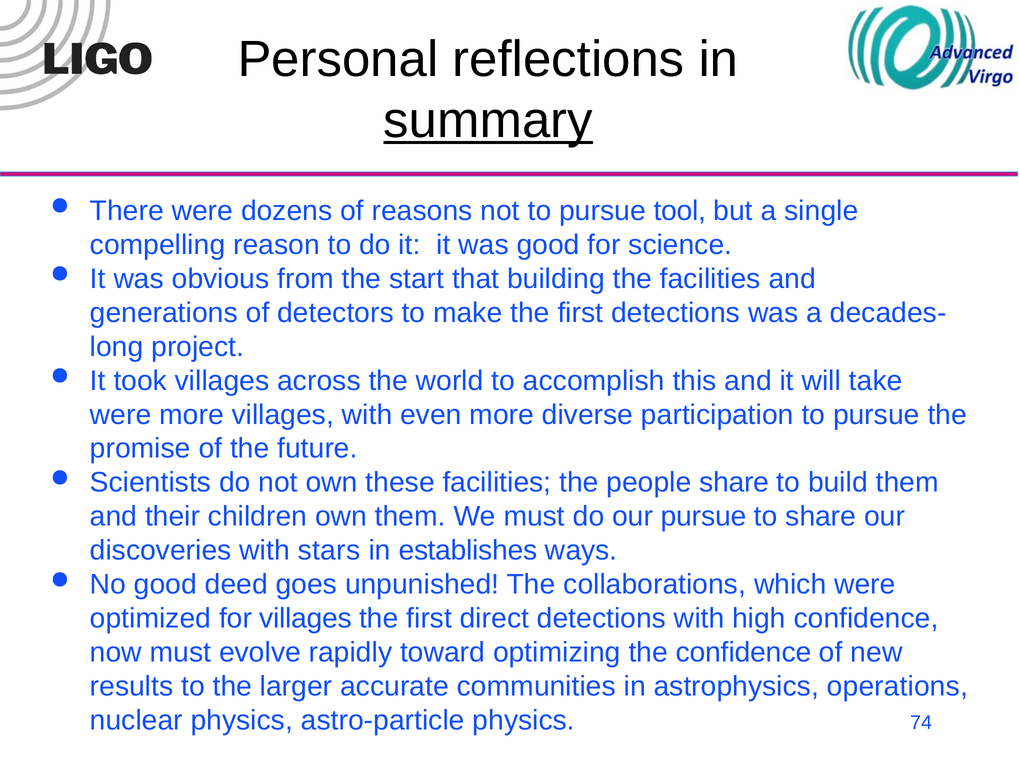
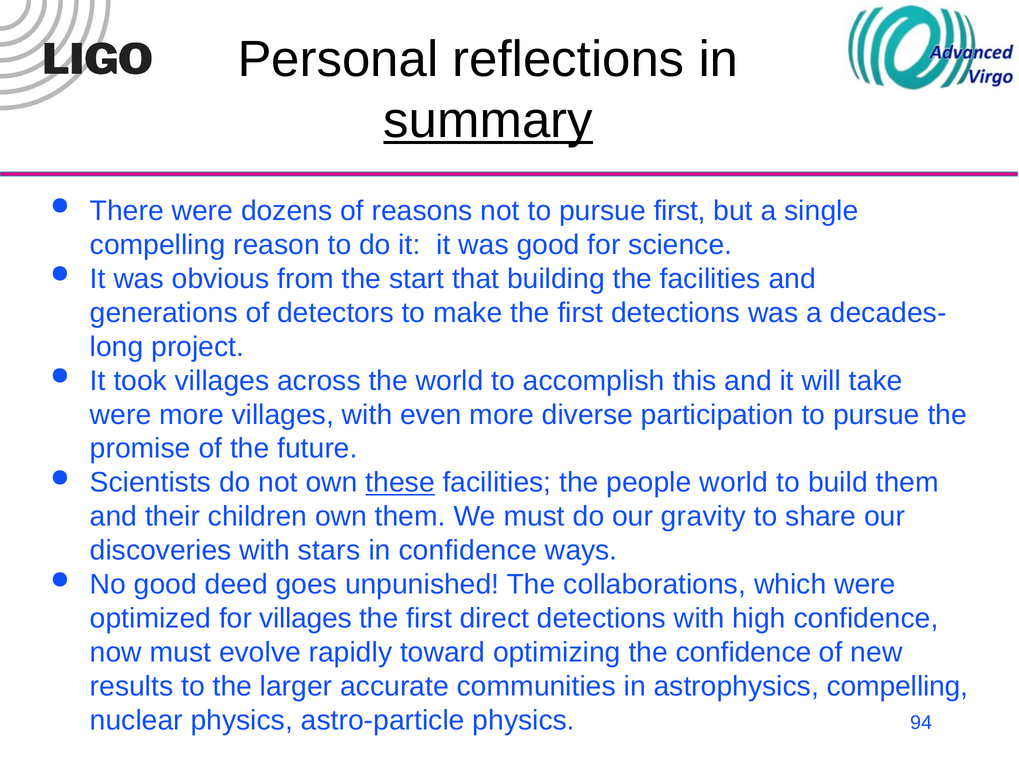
pursue tool: tool -> first
these underline: none -> present
people share: share -> world
our pursue: pursue -> gravity
in establishes: establishes -> confidence
astrophysics operations: operations -> compelling
74: 74 -> 94
